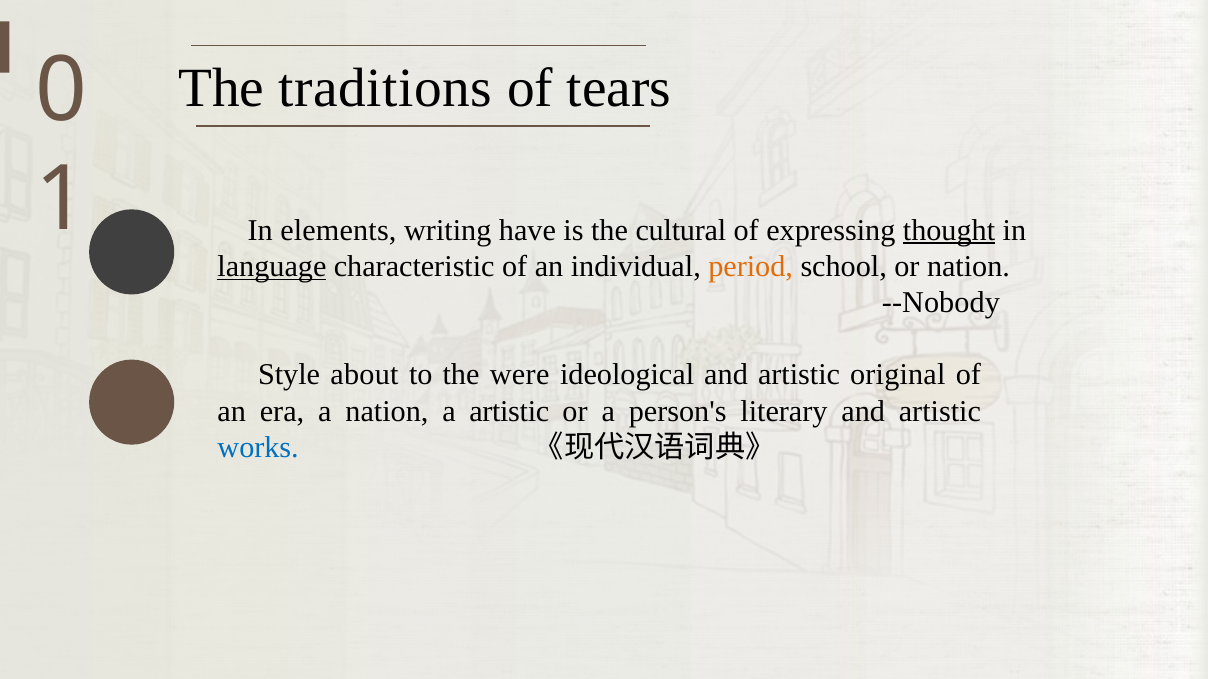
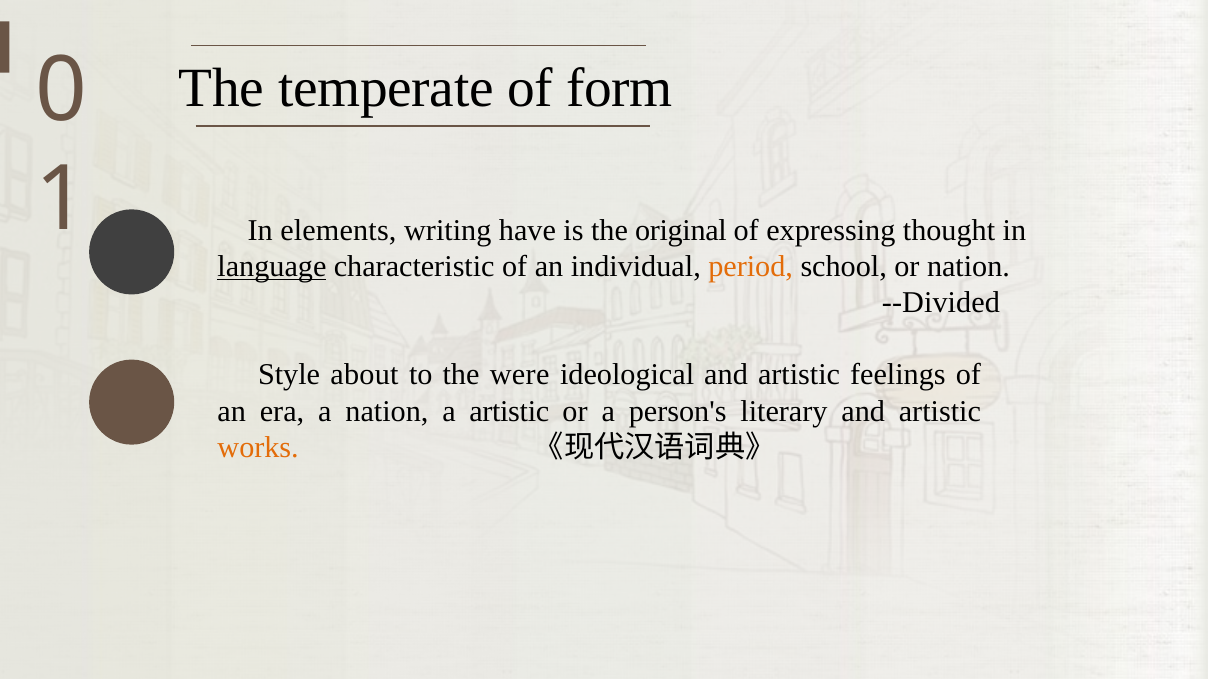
traditions: traditions -> temperate
tears: tears -> form
cultural: cultural -> original
thought underline: present -> none
--Nobody: --Nobody -> --Divided
original: original -> feelings
works colour: blue -> orange
